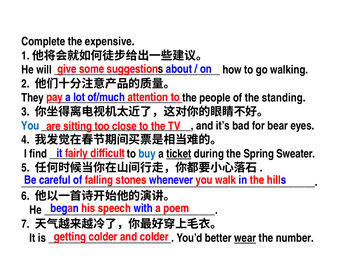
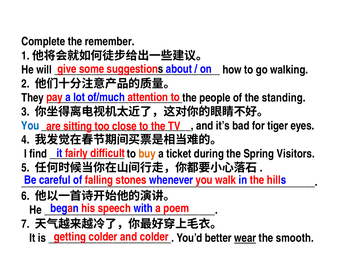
expensive: expensive -> remember
bear: bear -> tiger
buy colour: blue -> orange
ticket underline: present -> none
Sweater: Sweater -> Visitors
number: number -> smooth
